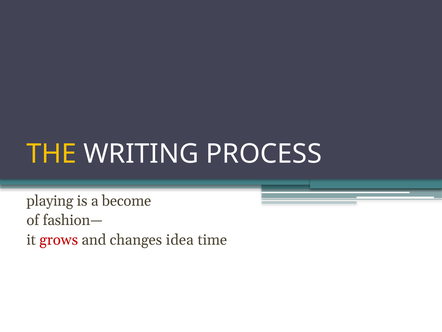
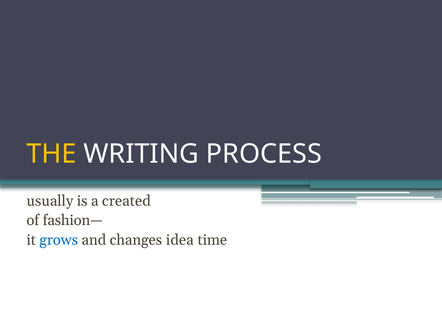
playing: playing -> usually
become: become -> created
grows colour: red -> blue
